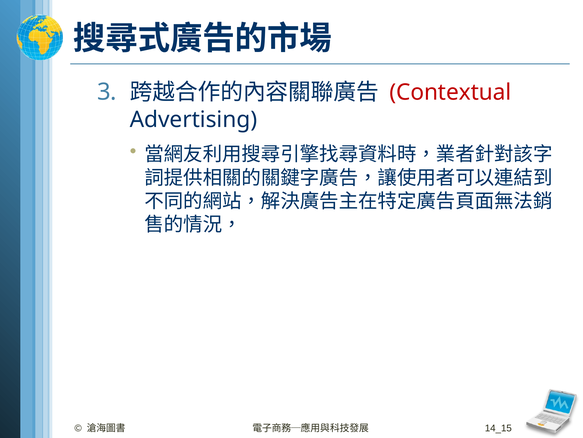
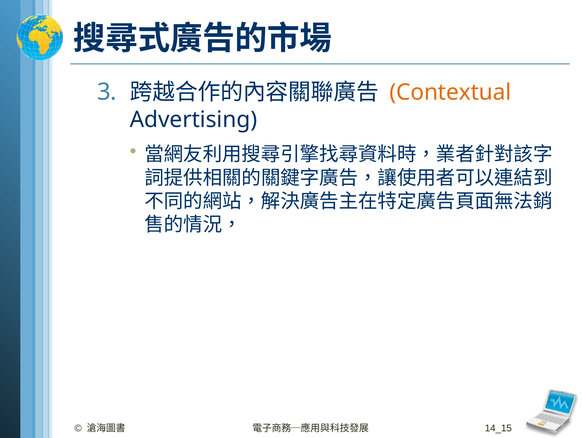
Contextual colour: red -> orange
